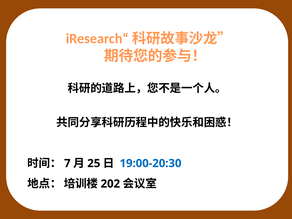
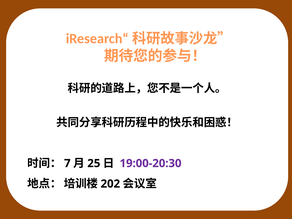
19:00-20:30 colour: blue -> purple
